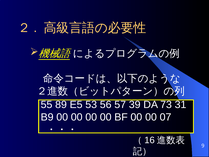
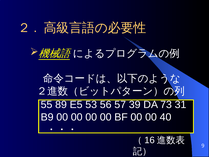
07: 07 -> 40
